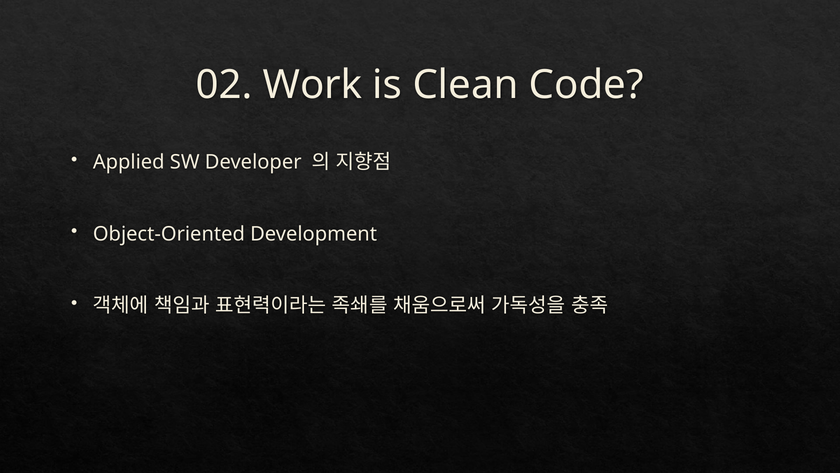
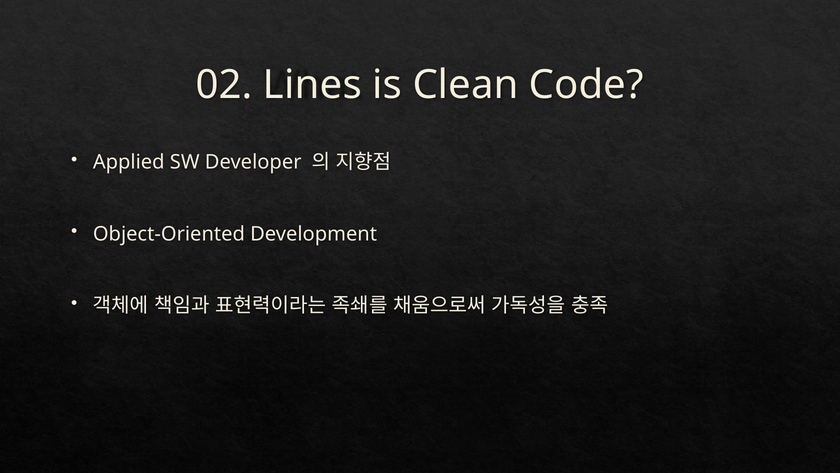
Work: Work -> Lines
